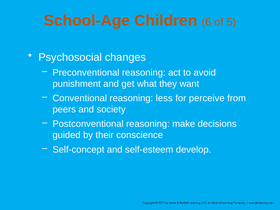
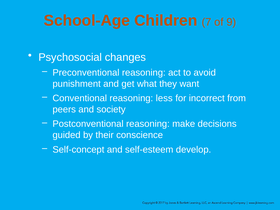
6: 6 -> 7
5: 5 -> 9
perceive: perceive -> incorrect
